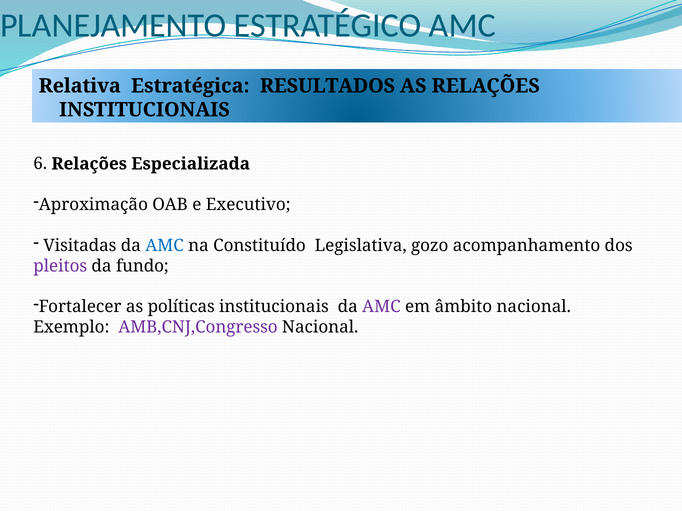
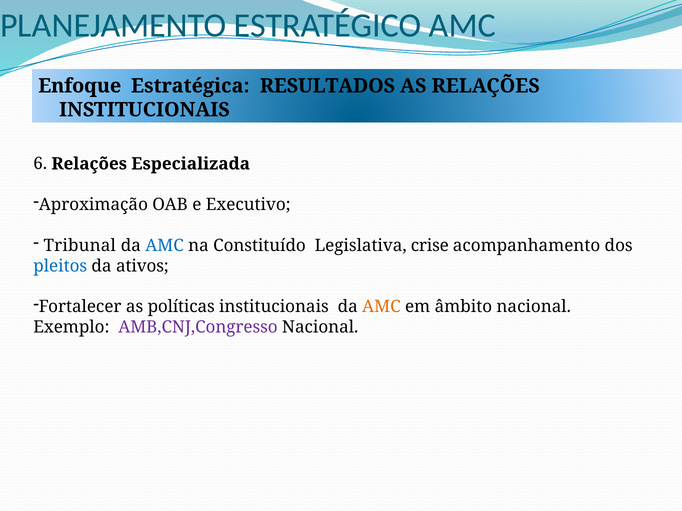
Relativa: Relativa -> Enfoque
Visitadas: Visitadas -> Tribunal
gozo: gozo -> crise
pleitos colour: purple -> blue
fundo: fundo -> ativos
AMC at (381, 307) colour: purple -> orange
